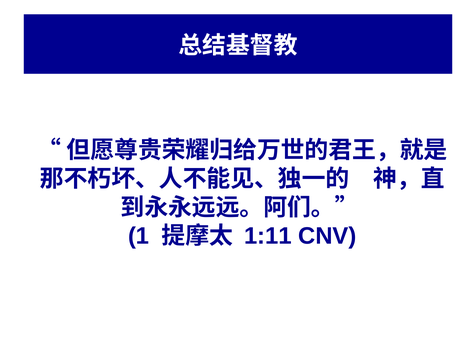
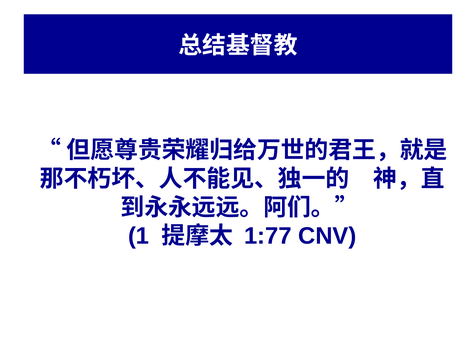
1:11: 1:11 -> 1:77
